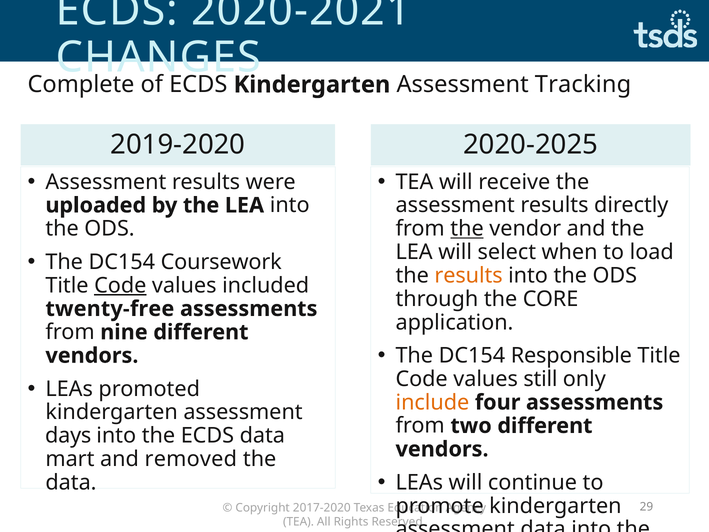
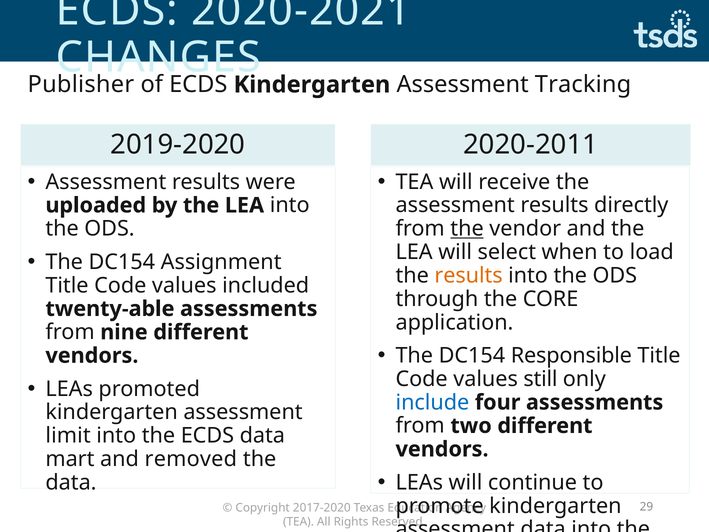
Complete: Complete -> Publisher
2020-2025: 2020-2025 -> 2020-2011
Coursework: Coursework -> Assignment
Code at (120, 285) underline: present -> none
twenty-free: twenty-free -> twenty-able
include colour: orange -> blue
days: days -> limit
